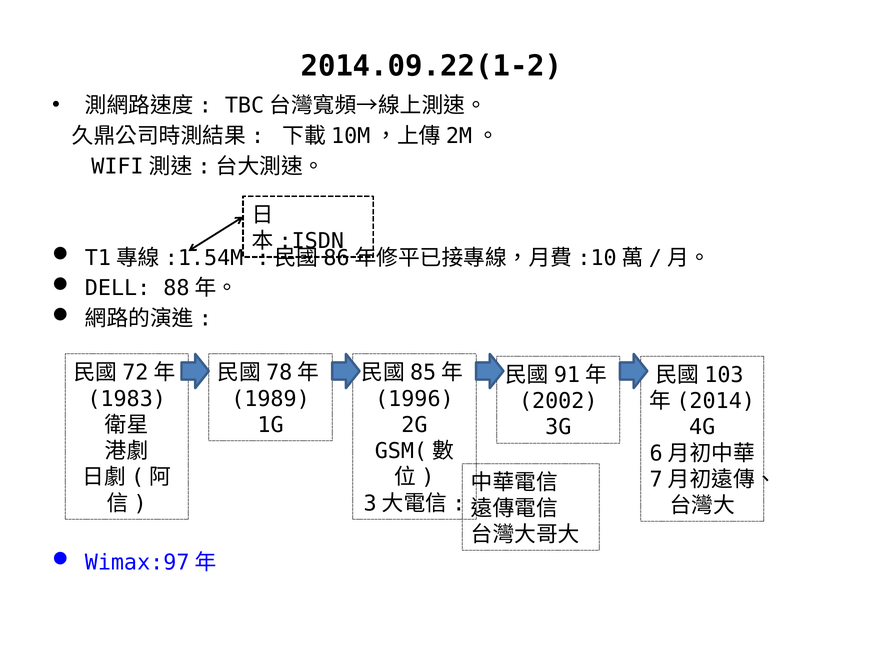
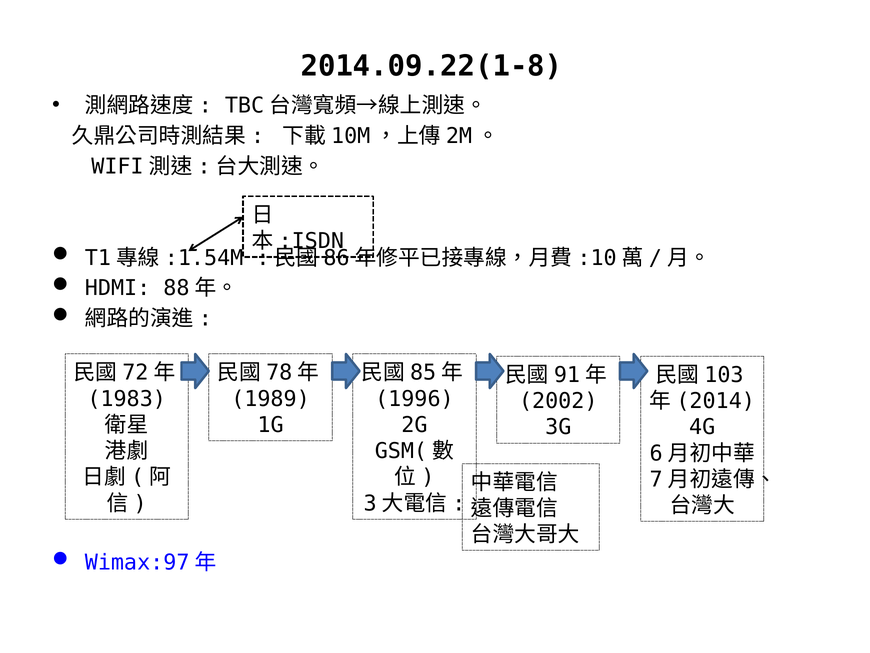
2014.09.22(1-2: 2014.09.22(1-2 -> 2014.09.22(1-8
DELL: DELL -> HDMI
